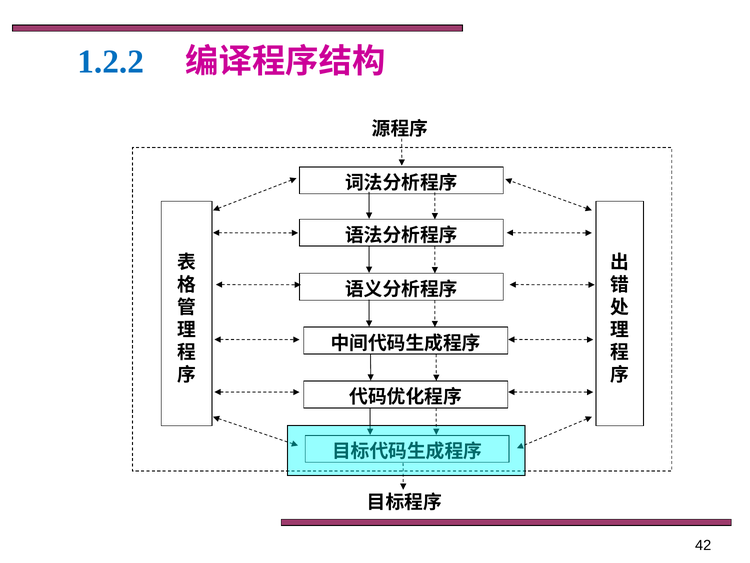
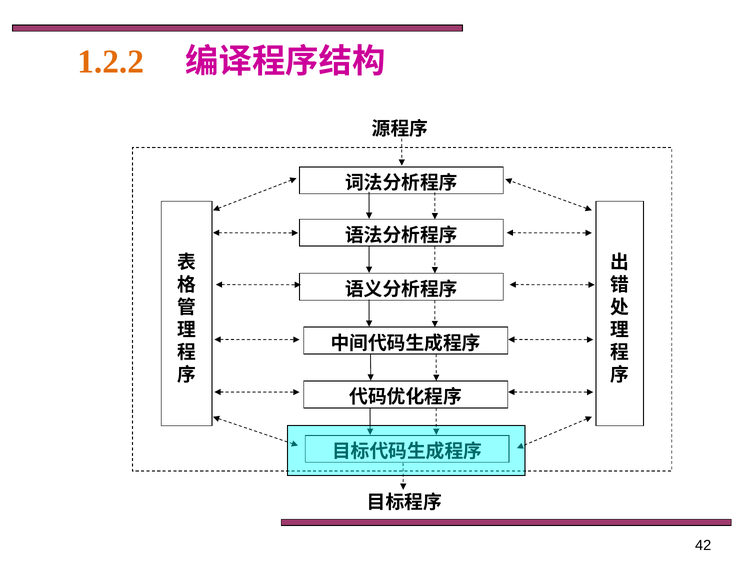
1.2.2 colour: blue -> orange
